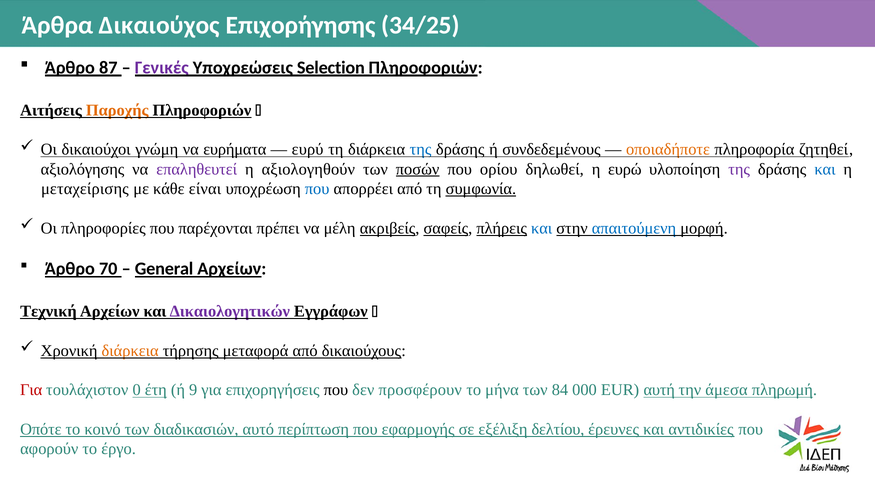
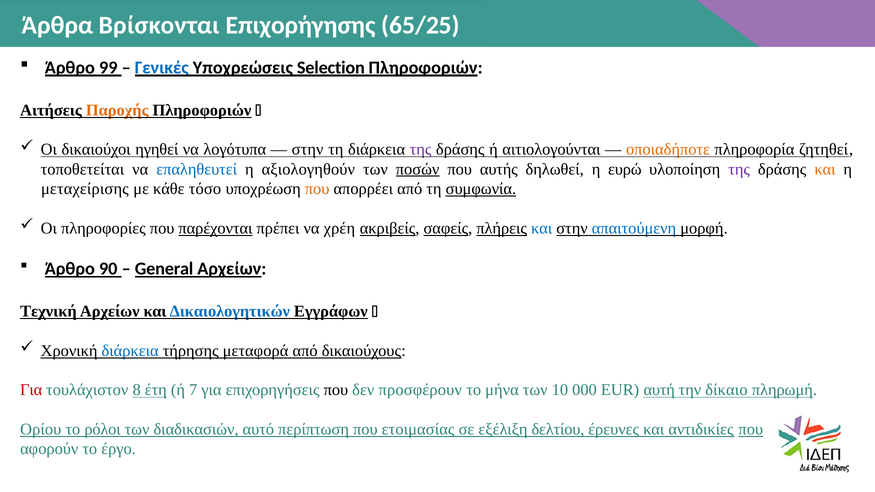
Δικαιούχος: Δικαιούχος -> Βρίσκονται
34/25: 34/25 -> 65/25
87: 87 -> 99
Γενικές colour: purple -> blue
γνώμη: γνώμη -> ηγηθεί
ευρήματα: ευρήματα -> λογότυπα
ευρύ at (308, 150): ευρύ -> στην
της at (421, 150) colour: blue -> purple
συνδεδεμένους: συνδεδεμένους -> αιτιολογούνται
αξιολόγησης: αξιολόγησης -> τοποθετείται
επαληθευτεί colour: purple -> blue
ορίου: ορίου -> αυτής
και at (825, 169) colour: blue -> orange
είναι: είναι -> τόσο
που at (317, 189) colour: blue -> orange
παρέχονται underline: none -> present
μέλη: μέλη -> χρέη
70: 70 -> 90
Δικαιολογητικών colour: purple -> blue
διάρκεια at (130, 351) colour: orange -> blue
0: 0 -> 8
9: 9 -> 7
84: 84 -> 10
άμεσα: άμεσα -> δίκαιο
Οπότε: Οπότε -> Ορίου
κοινό: κοινό -> ρόλοι
εφαρμογής: εφαρμογής -> ετοιμασίας
που at (751, 430) underline: none -> present
